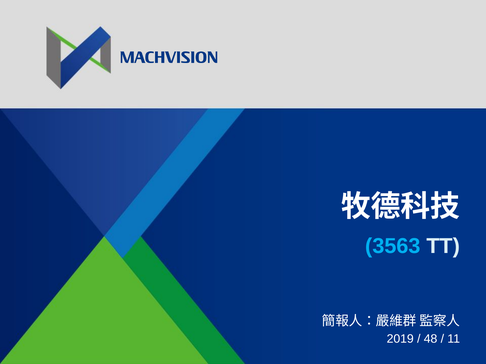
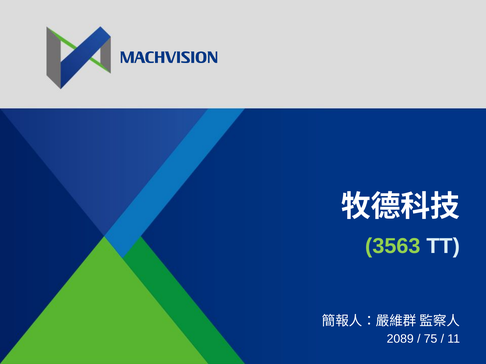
3563 colour: light blue -> light green
2019: 2019 -> 2089
48: 48 -> 75
